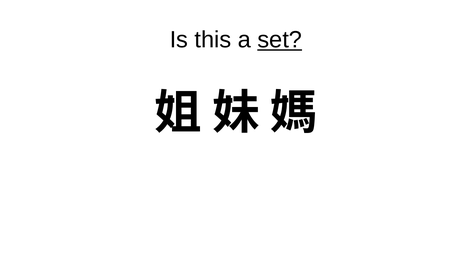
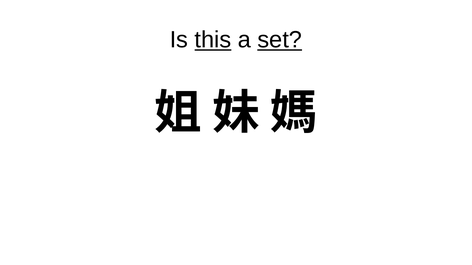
this underline: none -> present
